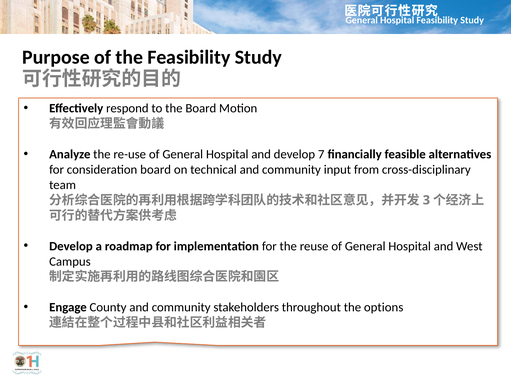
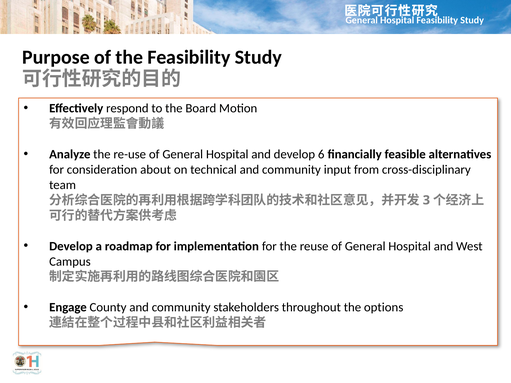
7: 7 -> 6
consideration board: board -> about
